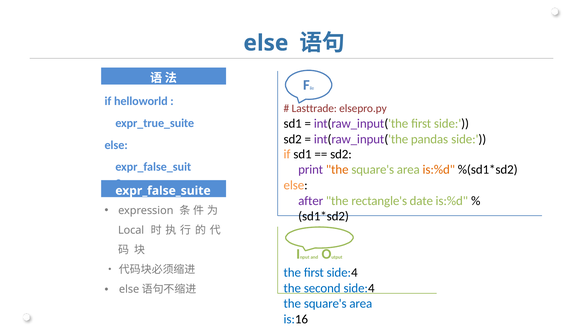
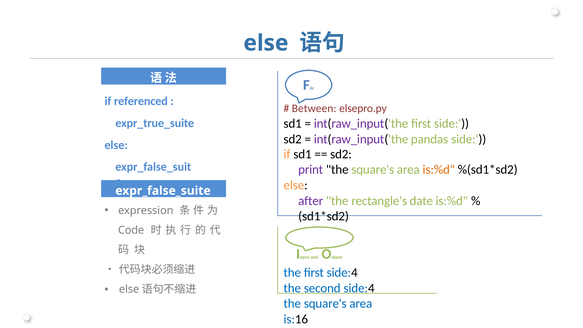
helloworld: helloworld -> referenced
Lasttrade: Lasttrade -> Between
the at (337, 170) colour: orange -> black
Local: Local -> Code
